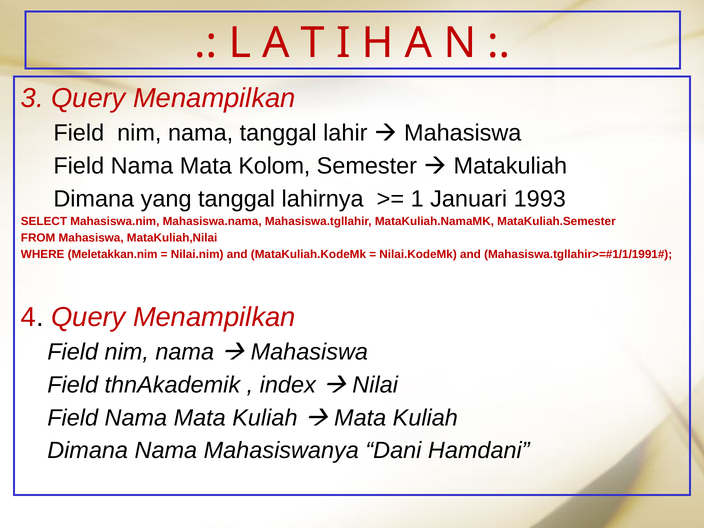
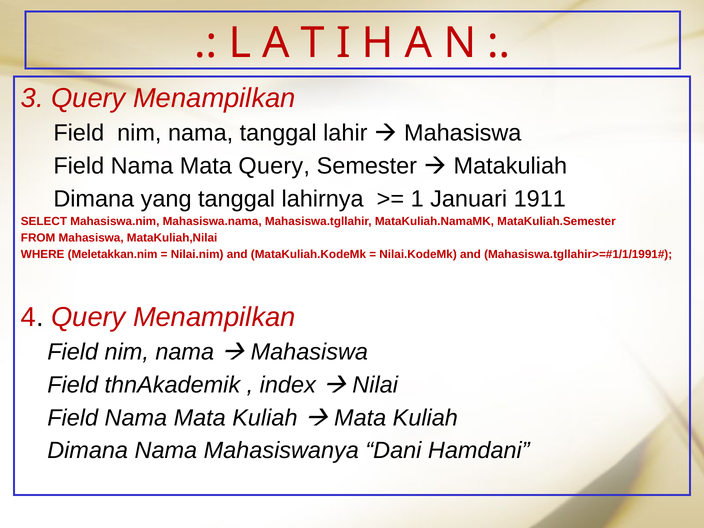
Mata Kolom: Kolom -> Query
1993: 1993 -> 1911
